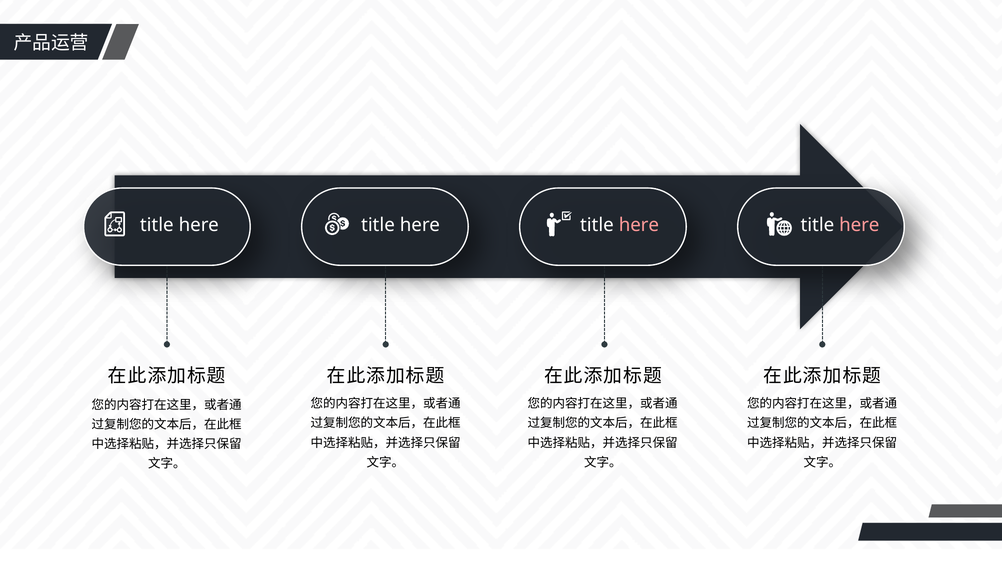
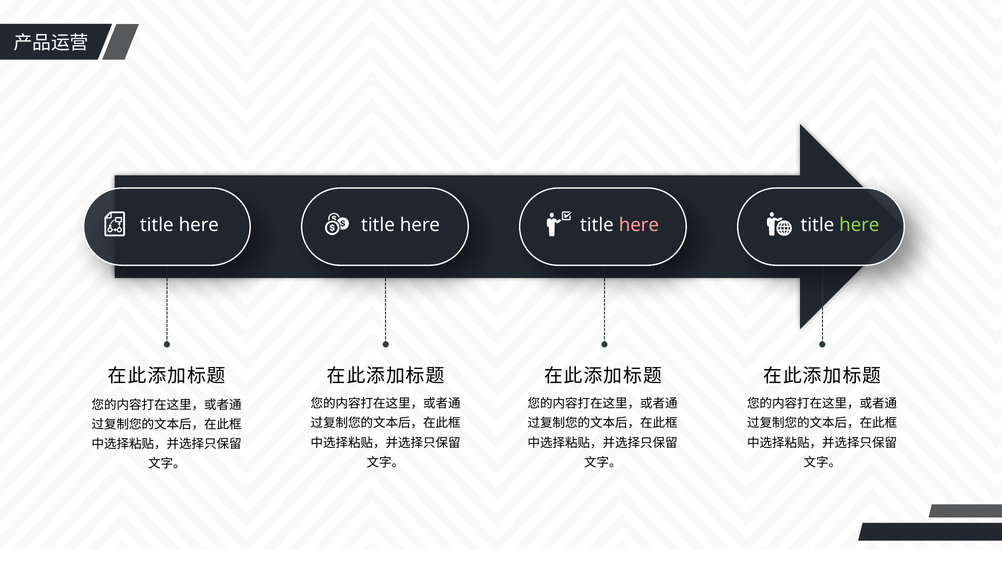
here at (859, 225) colour: pink -> light green
